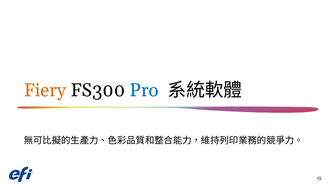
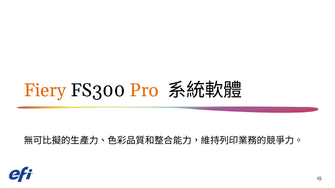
Pro colour: blue -> orange
